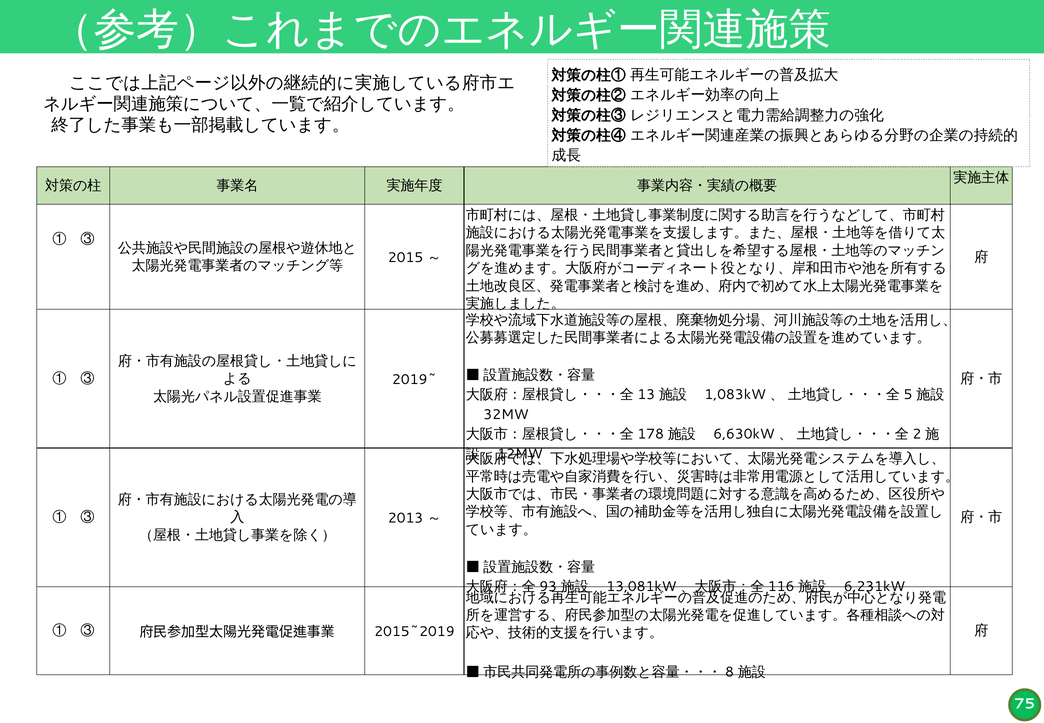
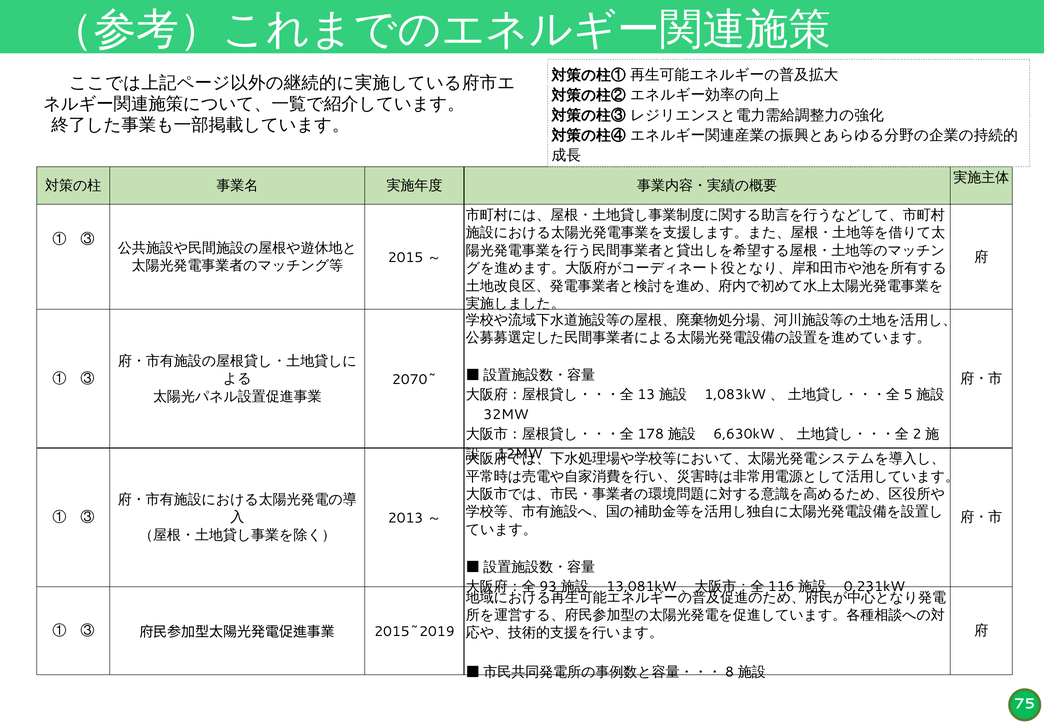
2019~: 2019~ -> 2070~
6,231kW: 6,231kW -> 0,231kW
